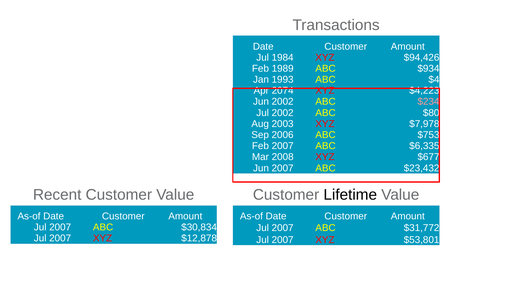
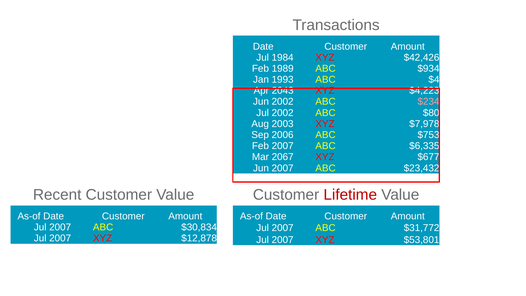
$94,426: $94,426 -> $42,426
2074: 2074 -> 2043
2008: 2008 -> 2067
Lifetime colour: black -> red
